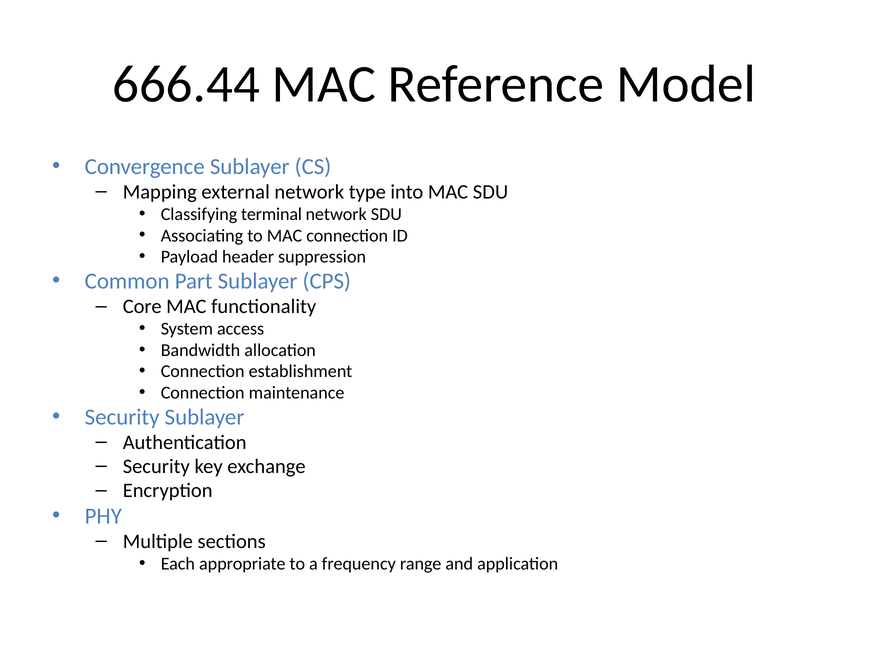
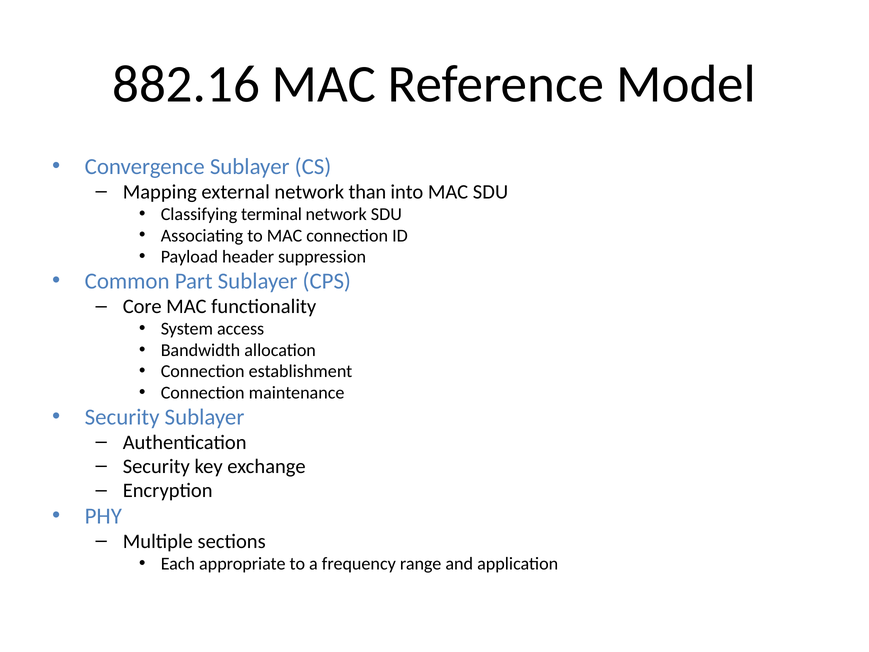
666.44: 666.44 -> 882.16
type: type -> than
